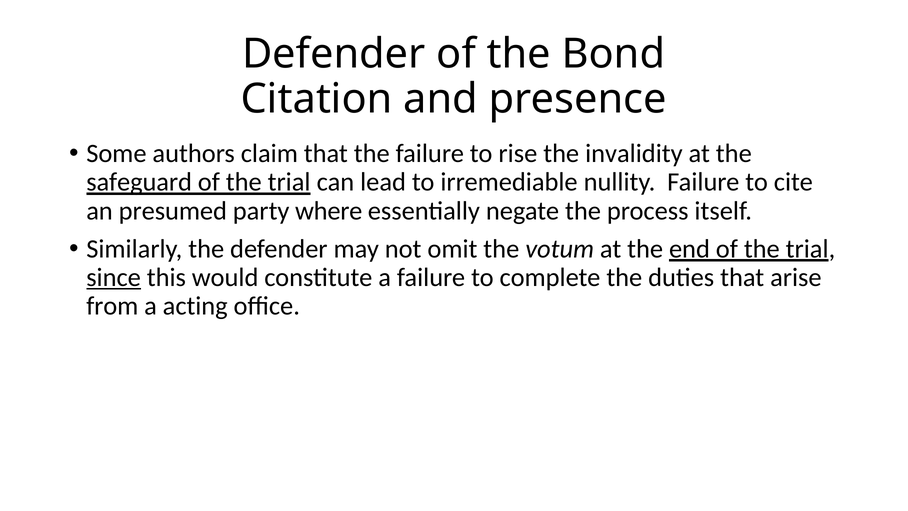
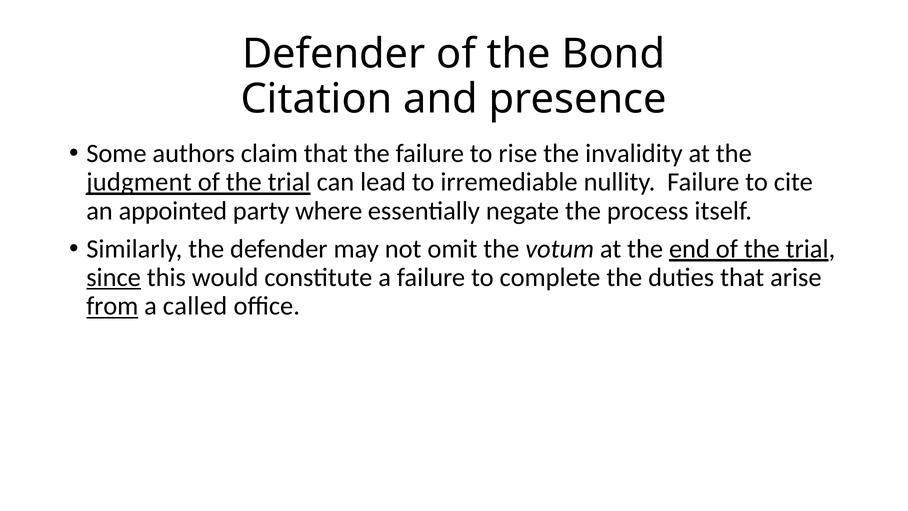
safeguard: safeguard -> judgment
presumed: presumed -> appointed
from underline: none -> present
acting: acting -> called
